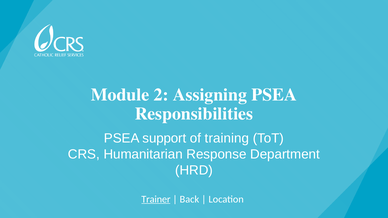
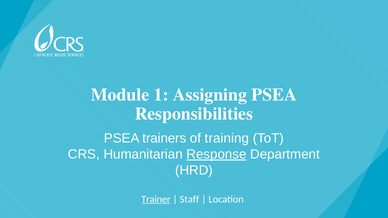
2: 2 -> 1
support: support -> trainers
Response underline: none -> present
Back: Back -> Staff
